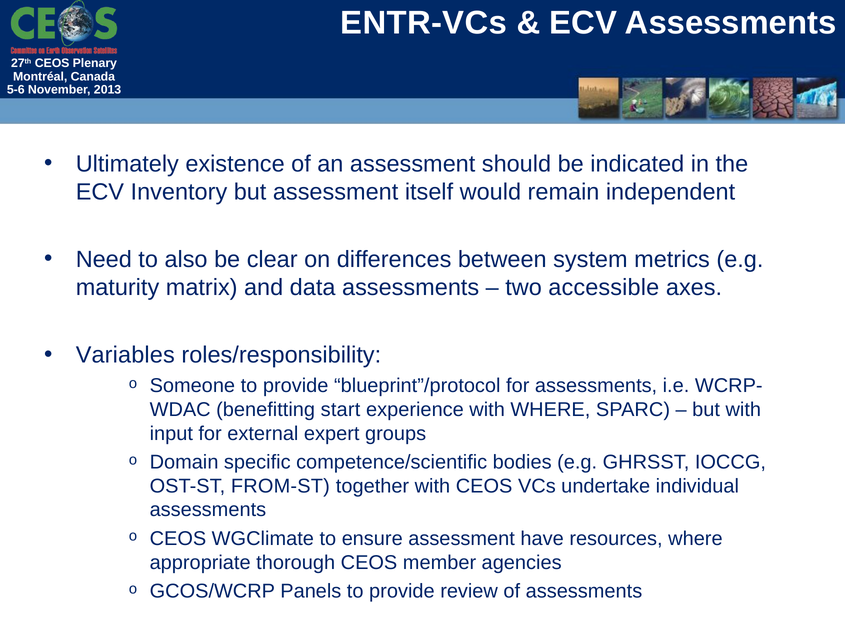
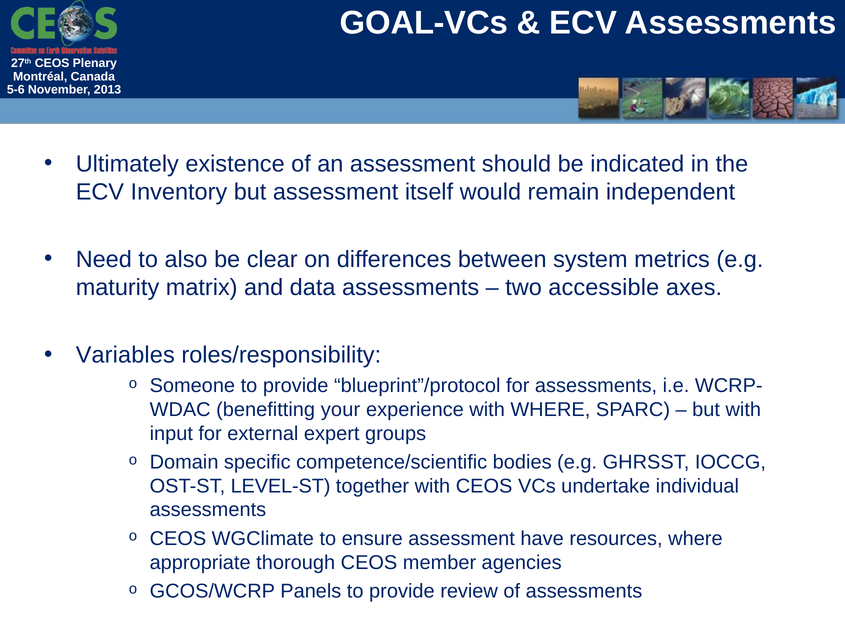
ENTR-VCs: ENTR-VCs -> GOAL-VCs
start: start -> your
FROM-ST: FROM-ST -> LEVEL-ST
